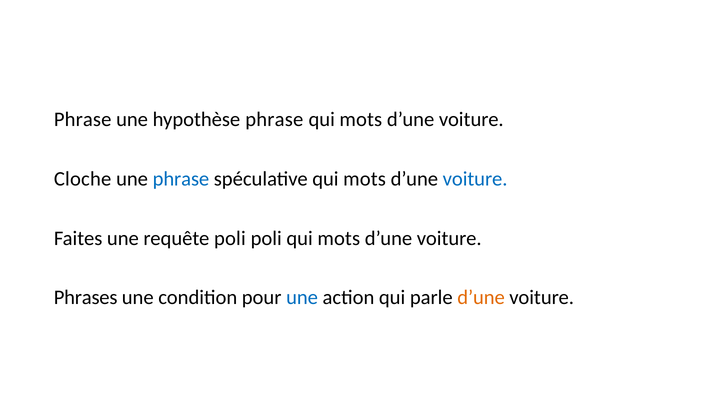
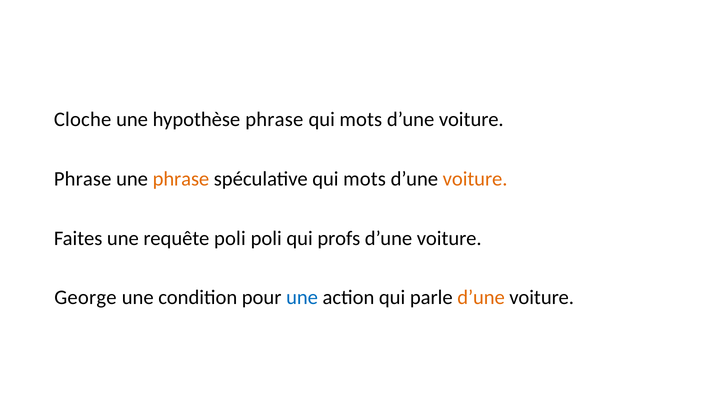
Phrase at (83, 120): Phrase -> Cloche
Cloche at (83, 179): Cloche -> Phrase
phrase at (181, 179) colour: blue -> orange
voiture at (475, 179) colour: blue -> orange
poli qui mots: mots -> profs
Phrases: Phrases -> George
